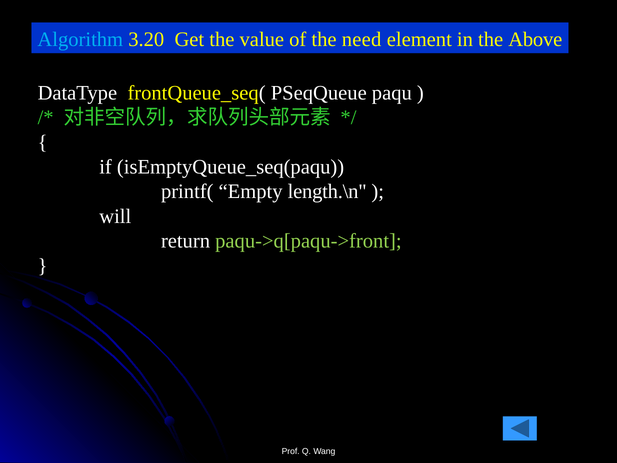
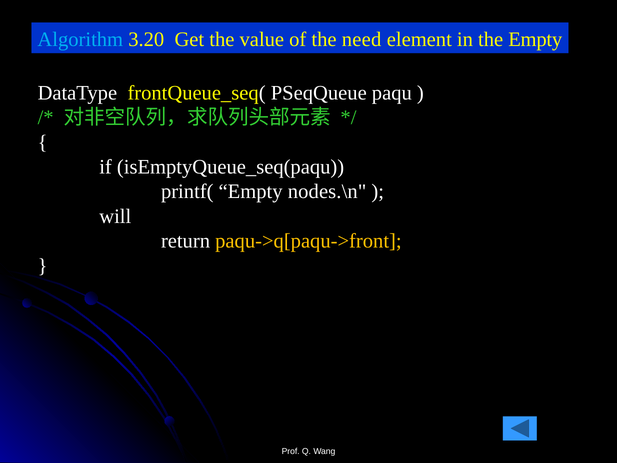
the Above: Above -> Empty
length.\n: length.\n -> nodes.\n
paqu->q[paqu->front colour: light green -> yellow
